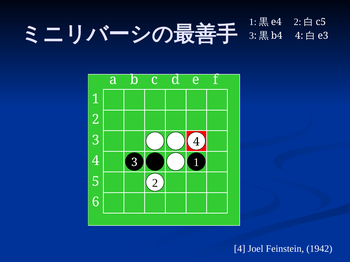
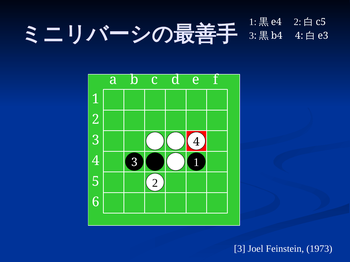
4 at (240, 249): 4 -> 3
1942: 1942 -> 1973
